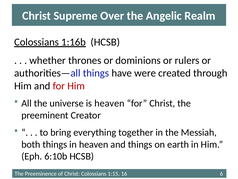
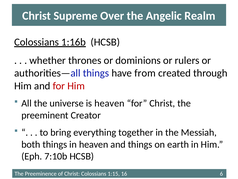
were: were -> from
6:10b: 6:10b -> 7:10b
